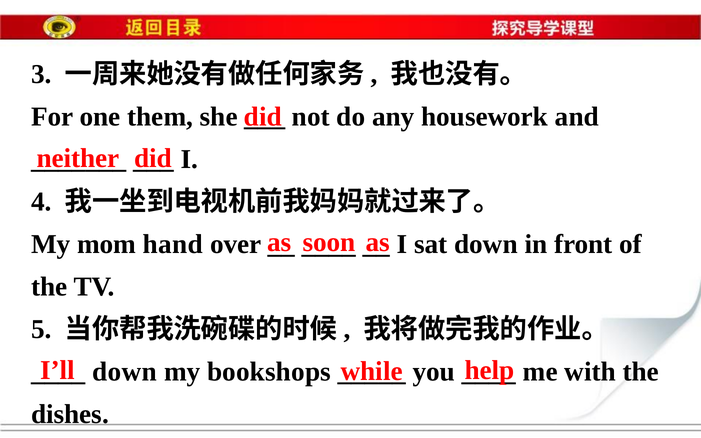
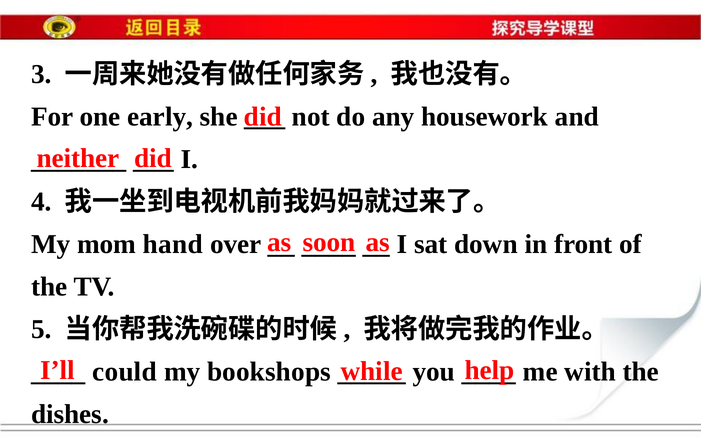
them: them -> early
down at (125, 372): down -> could
